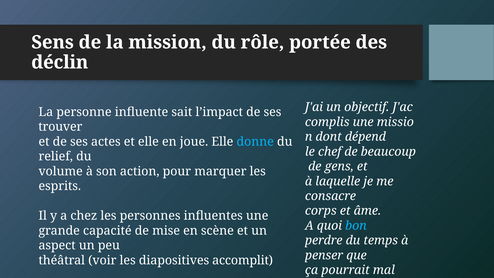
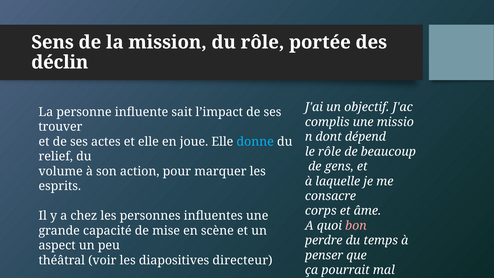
le chef: chef -> rôle
bon colour: light blue -> pink
accomplit: accomplit -> directeur
